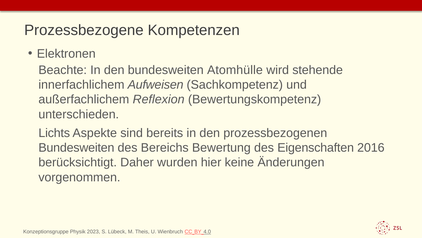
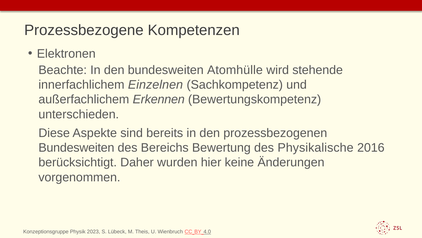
Aufweisen: Aufweisen -> Einzelnen
Reflexion: Reflexion -> Erkennen
Lichts: Lichts -> Diese
Eigenschaften: Eigenschaften -> Physikalische
